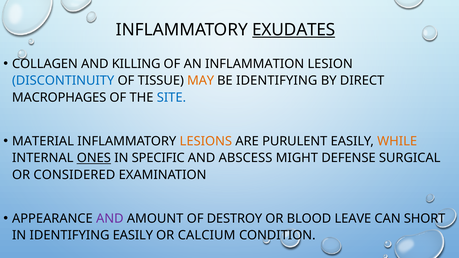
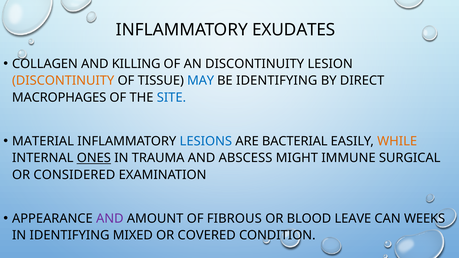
EXUDATES underline: present -> none
AN INFLAMMATION: INFLAMMATION -> DISCONTINUITY
DISCONTINUITY at (63, 81) colour: blue -> orange
MAY colour: orange -> blue
LESIONS colour: orange -> blue
PURULENT: PURULENT -> BACTERIAL
SPECIFIC: SPECIFIC -> TRAUMA
DEFENSE: DEFENSE -> IMMUNE
DESTROY: DESTROY -> FIBROUS
SHORT: SHORT -> WEEKS
IDENTIFYING EASILY: EASILY -> MIXED
CALCIUM: CALCIUM -> COVERED
